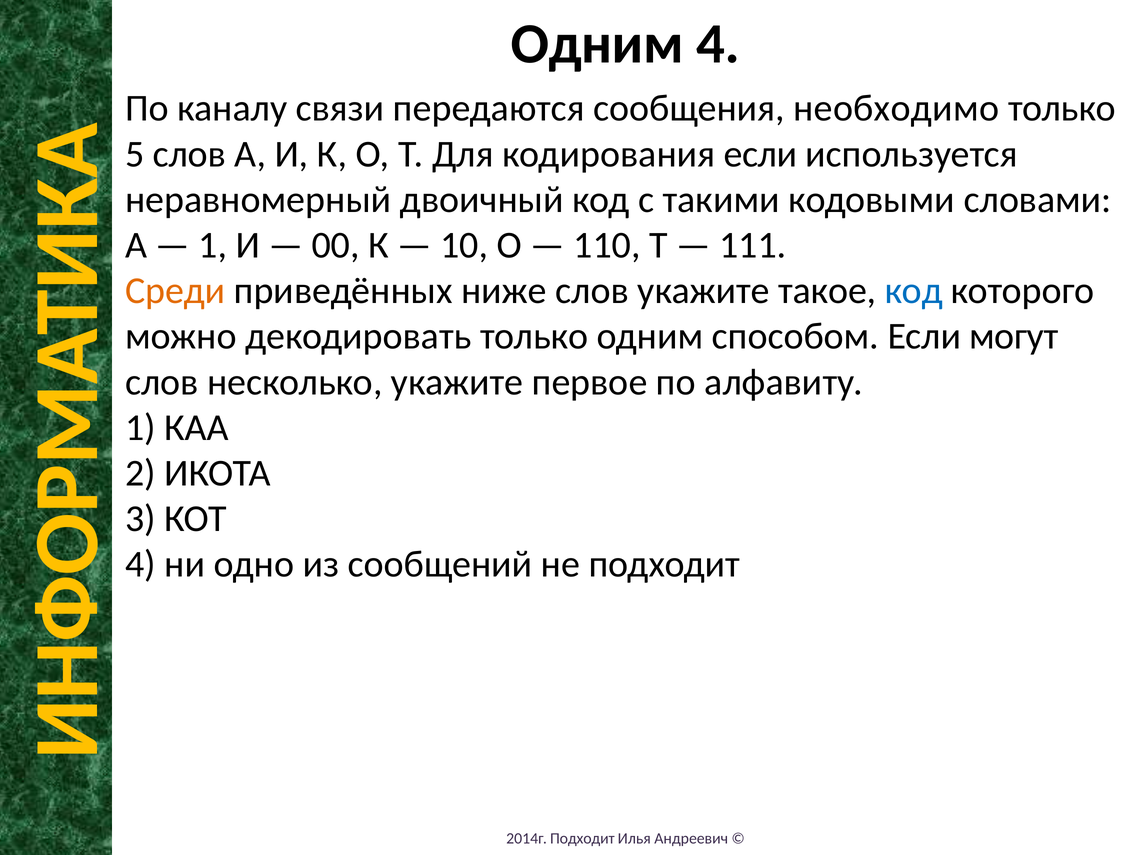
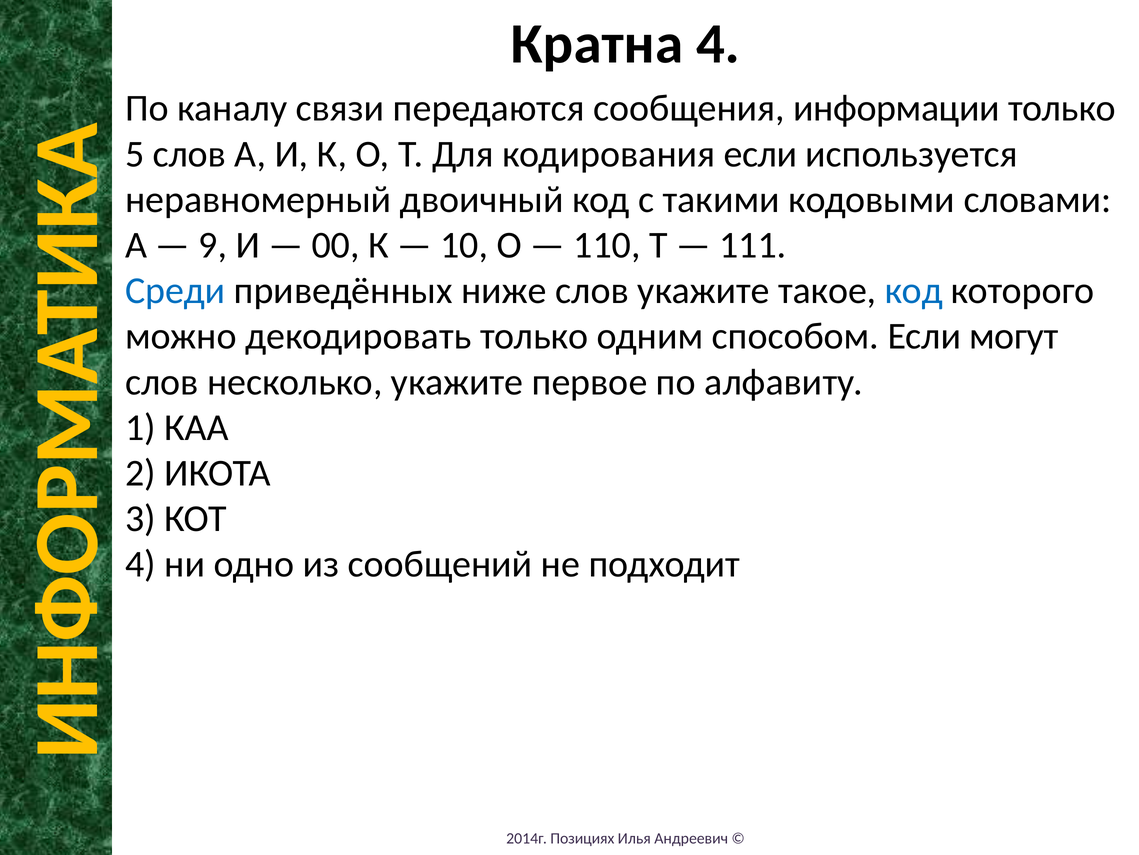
Одним at (597, 44): Одним -> Кратна
необходимо: необходимо -> информации
1 at (213, 245): 1 -> 9
Среди colour: orange -> blue
2014г Подходит: Подходит -> Позициях
